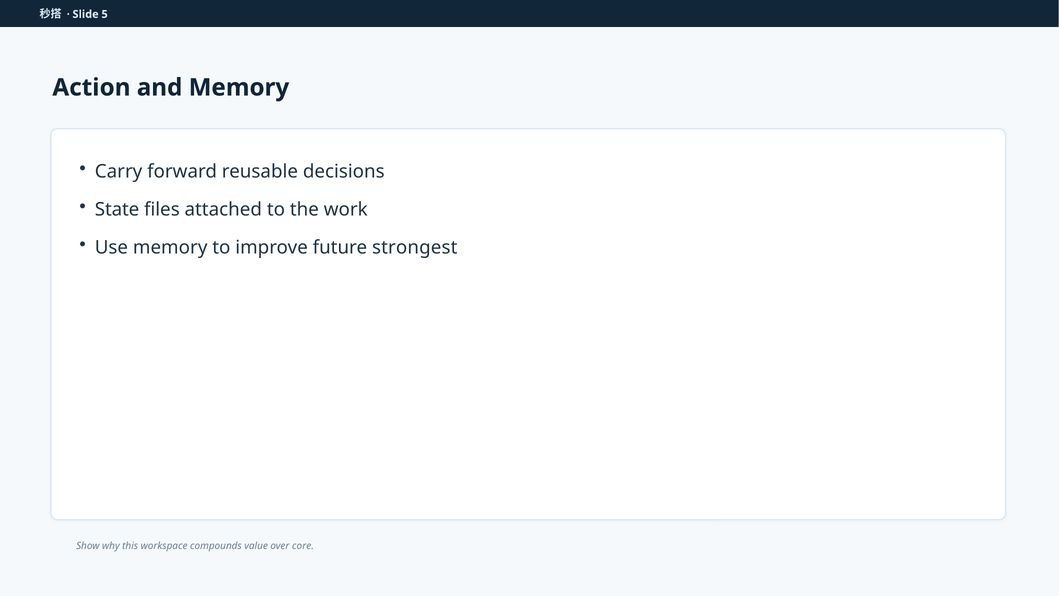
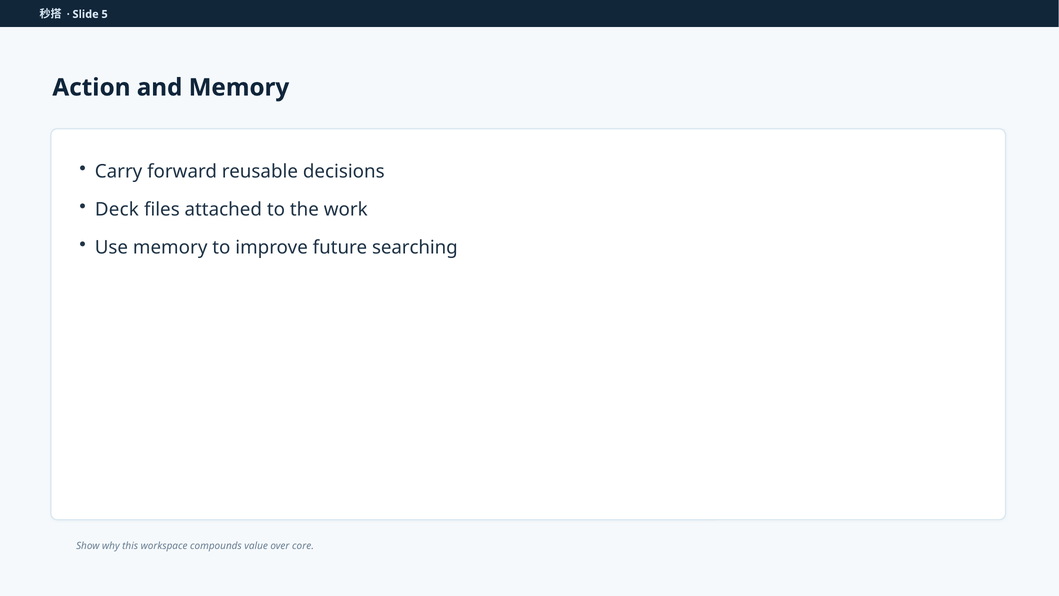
State: State -> Deck
strongest: strongest -> searching
